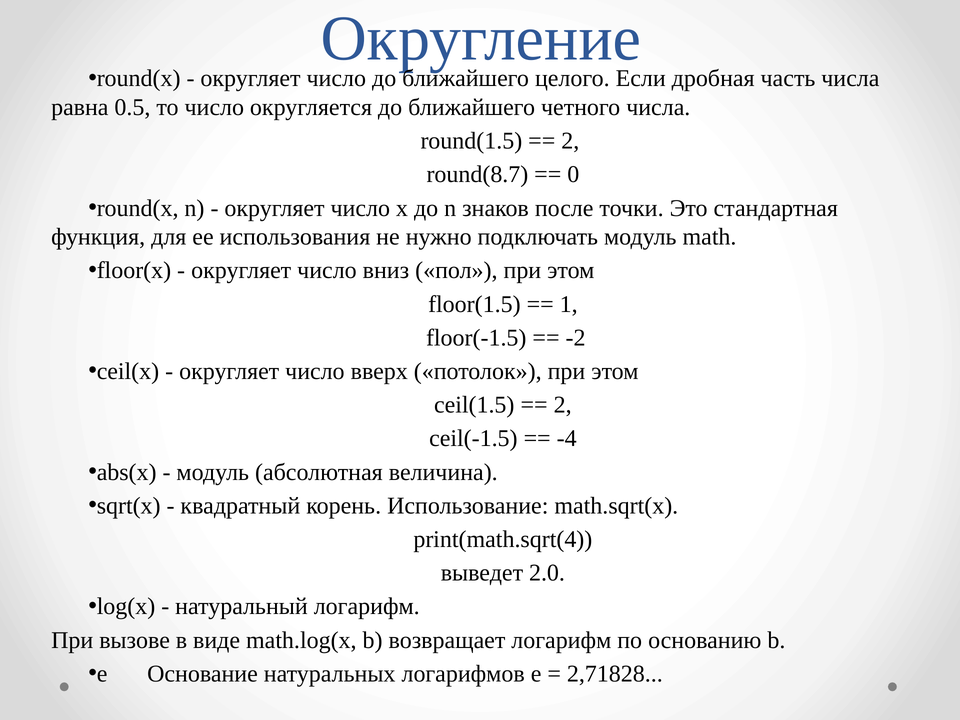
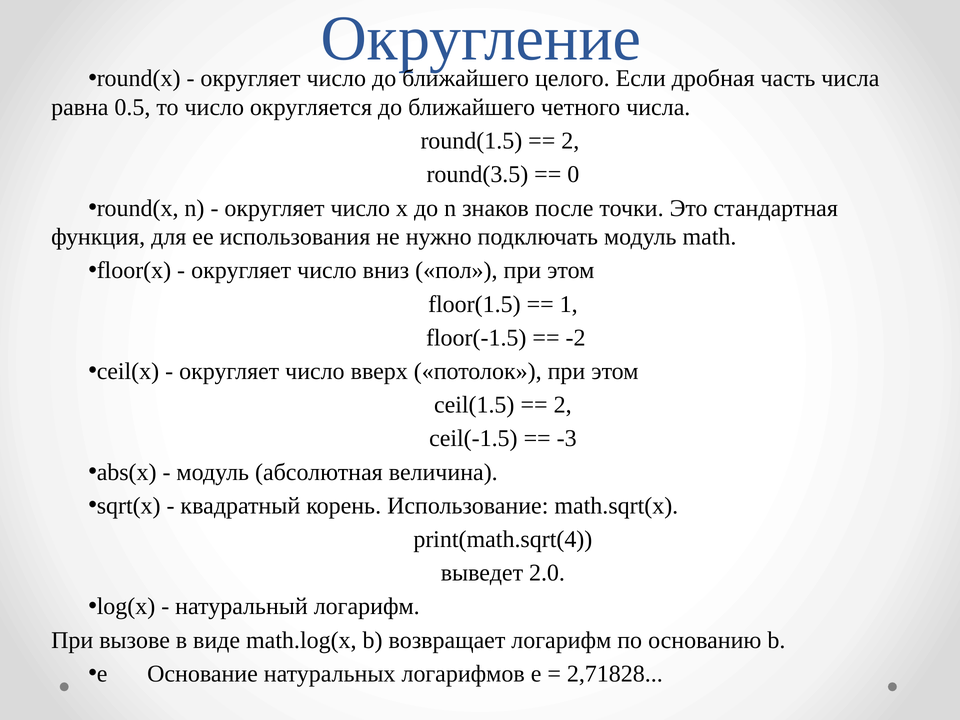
round(8.7: round(8.7 -> round(3.5
-4: -4 -> -3
